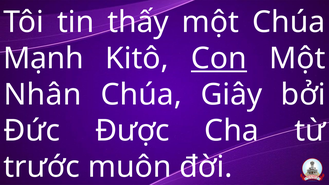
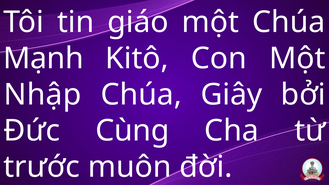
thấy: thấy -> giáo
Con underline: present -> none
Nhân: Nhân -> Nhập
Được: Được -> Cùng
